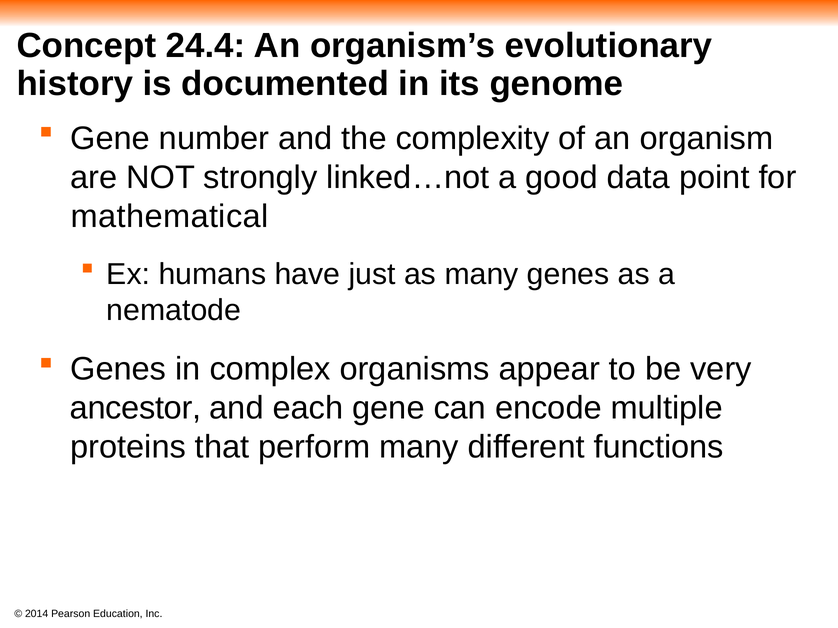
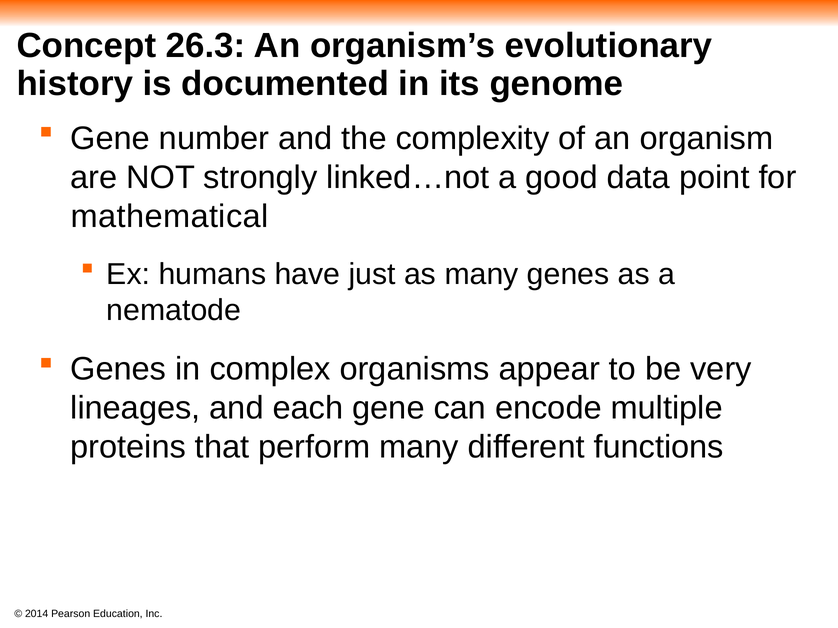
24.4: 24.4 -> 26.3
ancestor: ancestor -> lineages
